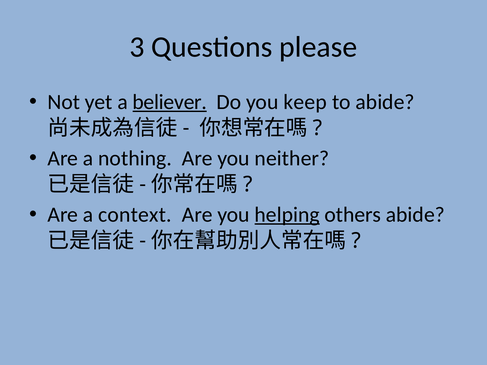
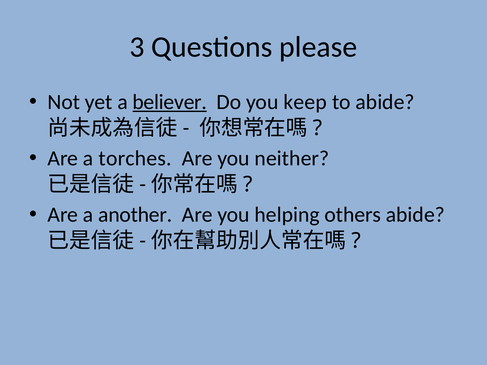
nothing: nothing -> torches
context: context -> another
helping underline: present -> none
